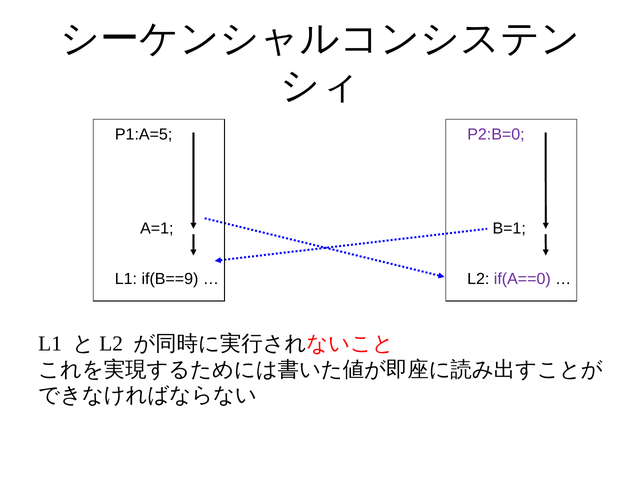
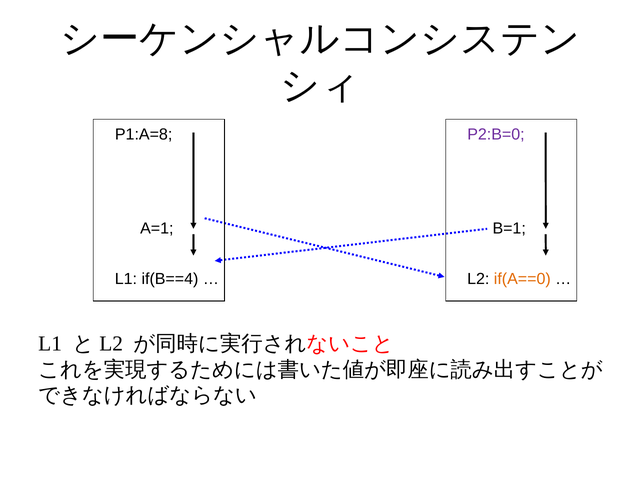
P1:A=5: P1:A=5 -> P1:A=8
if(B==9: if(B==9 -> if(B==4
if(A==0 colour: purple -> orange
